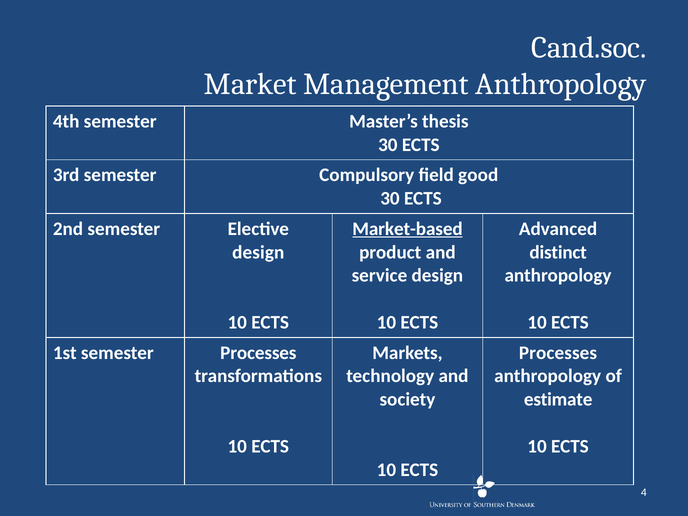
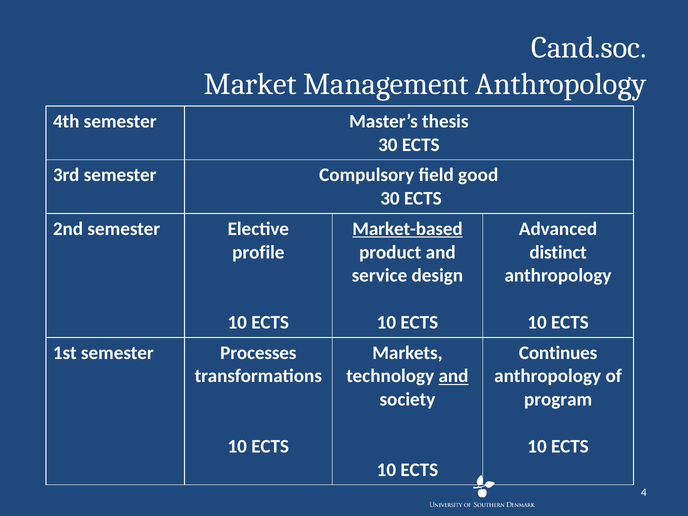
design at (258, 252): design -> profile
Processes at (558, 353): Processes -> Continues
and at (454, 376) underline: none -> present
estimate: estimate -> program
